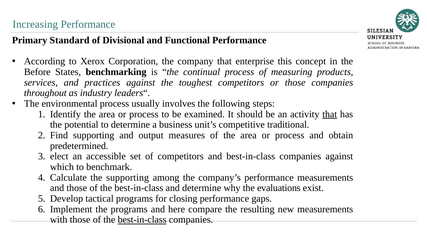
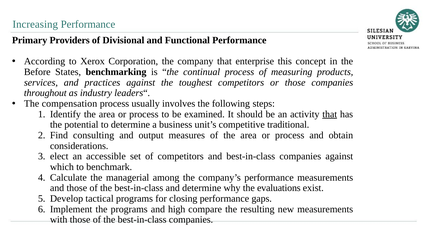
Standard: Standard -> Providers
environmental: environmental -> compensation
Find supporting: supporting -> consulting
predetermined: predetermined -> considerations
the supporting: supporting -> managerial
here: here -> high
best-in-class at (142, 220) underline: present -> none
